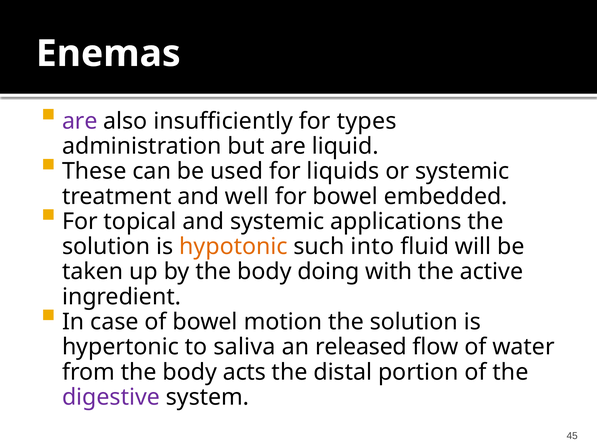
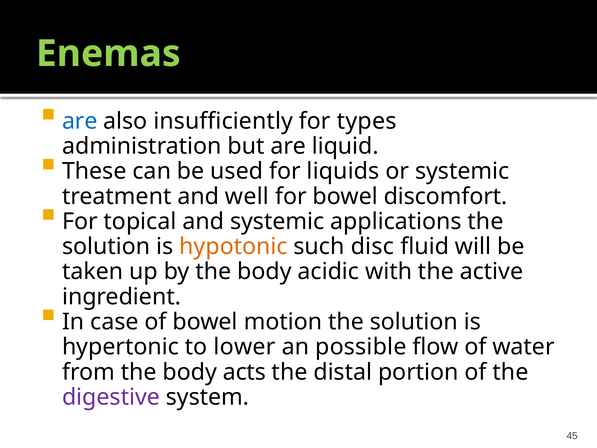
Enemas colour: white -> light green
are at (80, 121) colour: purple -> blue
embedded: embedded -> discomfort
into: into -> disc
doing: doing -> acidic
saliva: saliva -> lower
released: released -> possible
